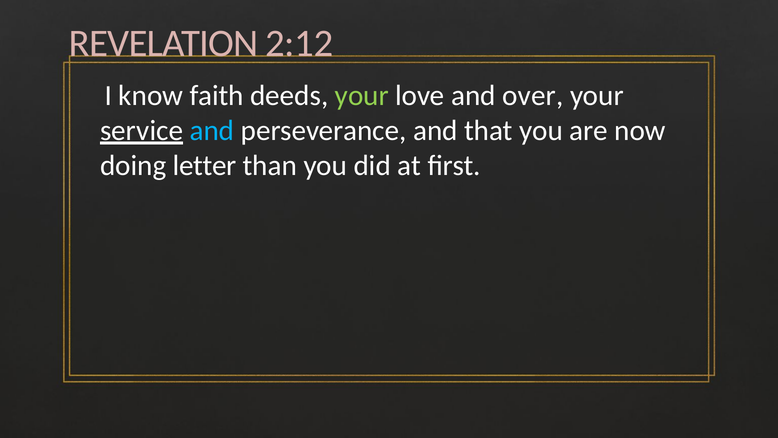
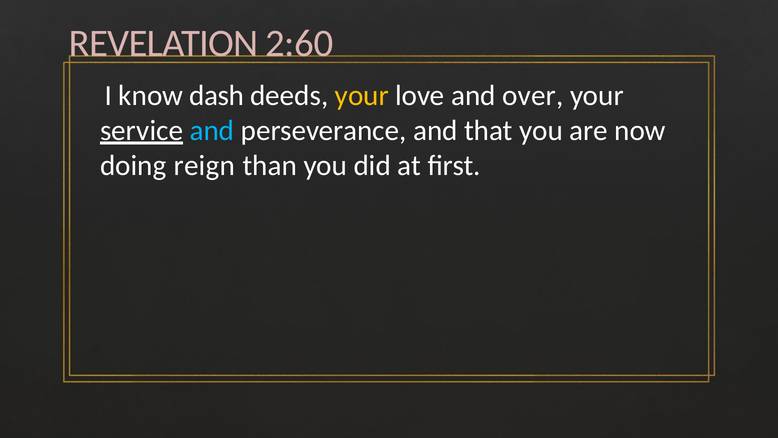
2:12: 2:12 -> 2:60
faith: faith -> dash
your at (362, 95) colour: light green -> yellow
letter: letter -> reign
